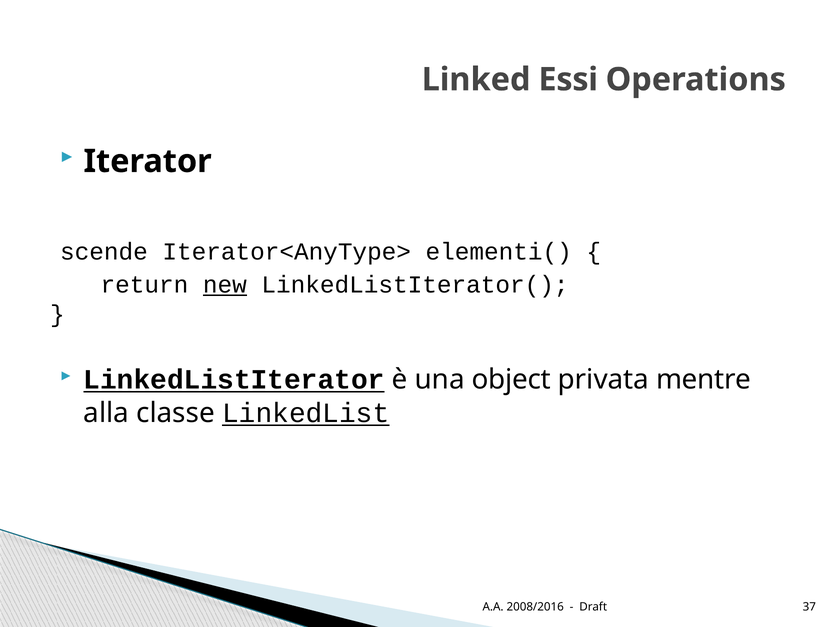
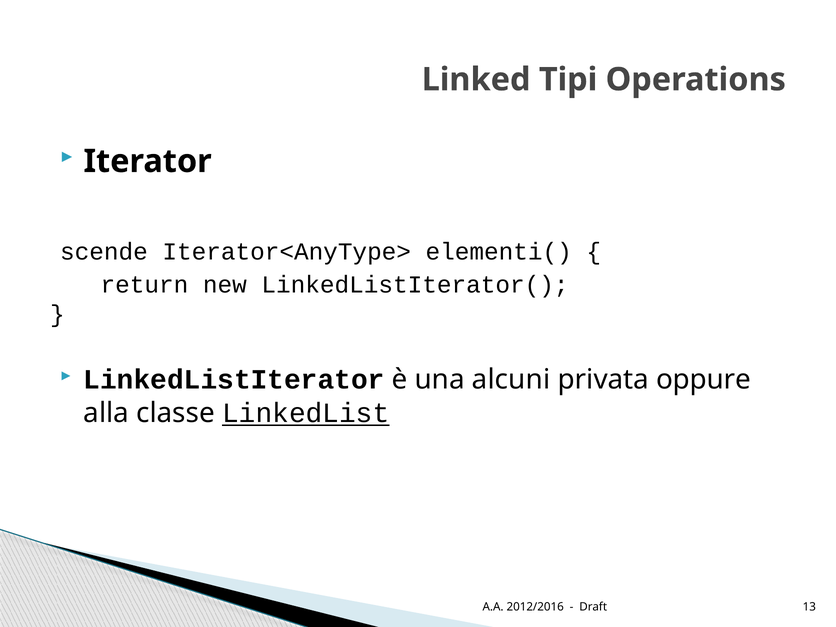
Essi: Essi -> Tipi
new underline: present -> none
LinkedListIterator underline: present -> none
object: object -> alcuni
mentre: mentre -> oppure
2008/2016: 2008/2016 -> 2012/2016
37: 37 -> 13
